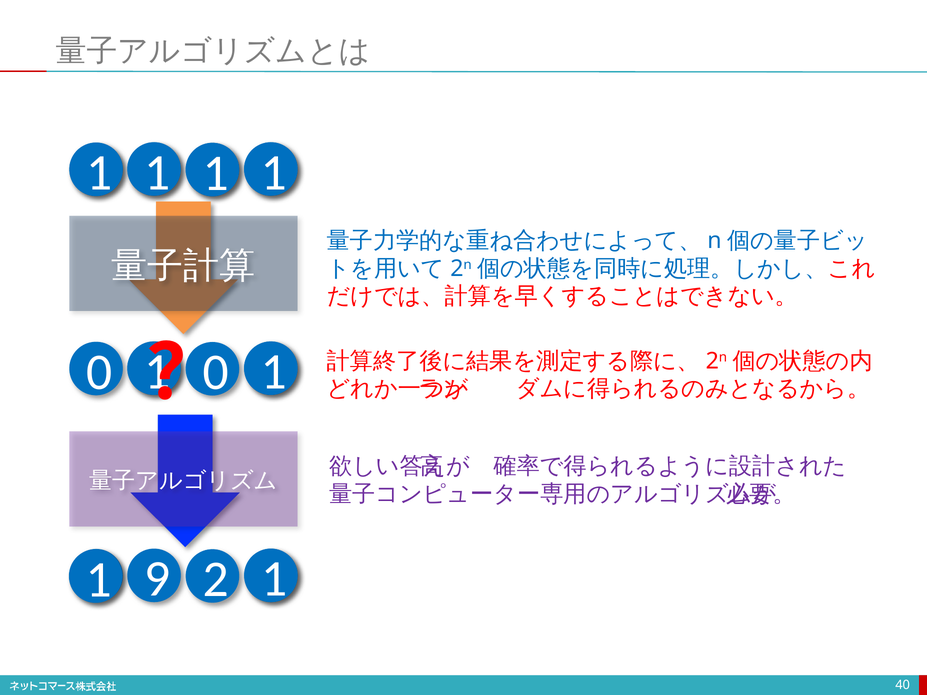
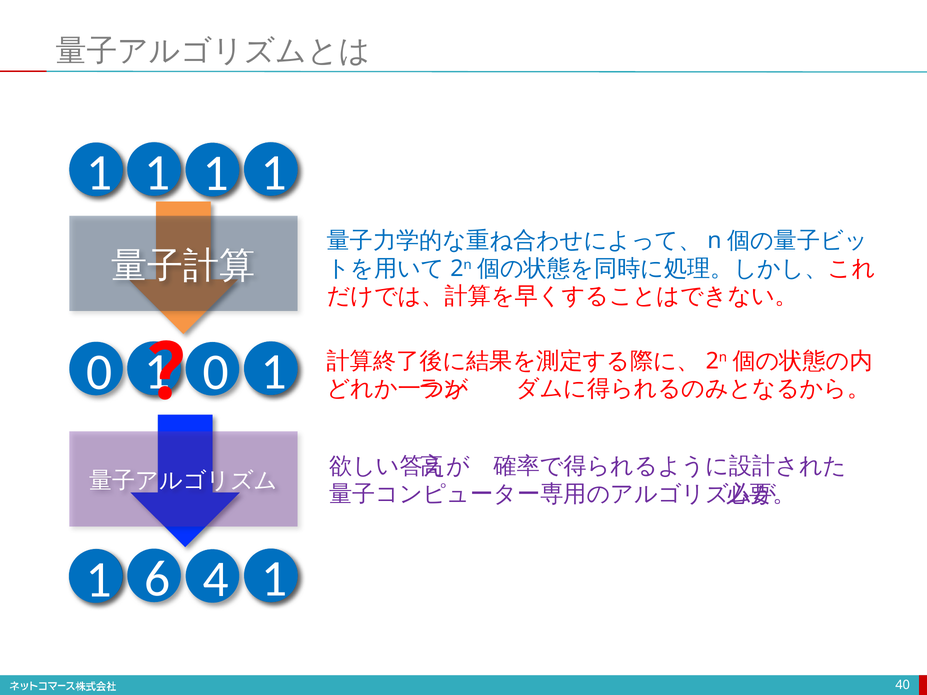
9: 9 -> 6
2: 2 -> 4
